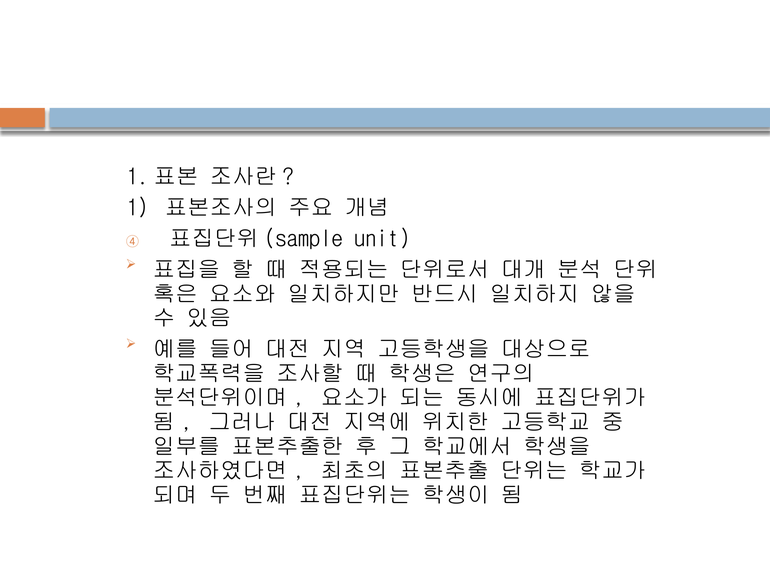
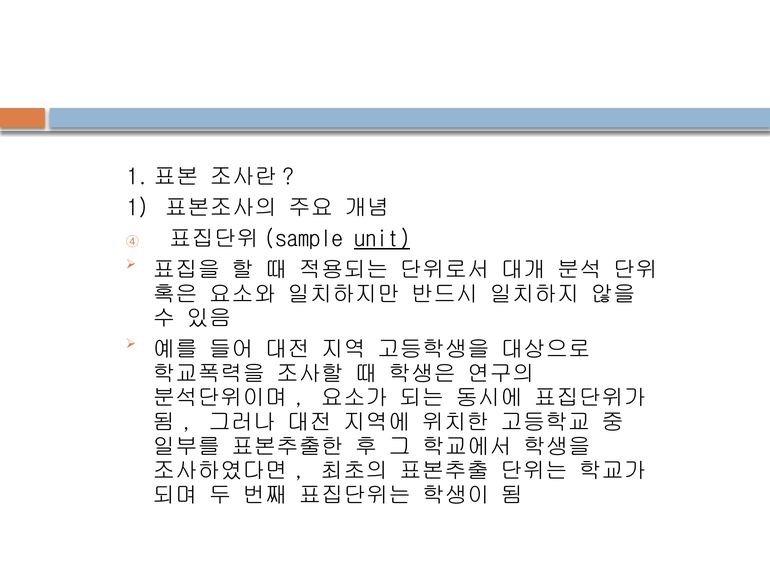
unit underline: none -> present
